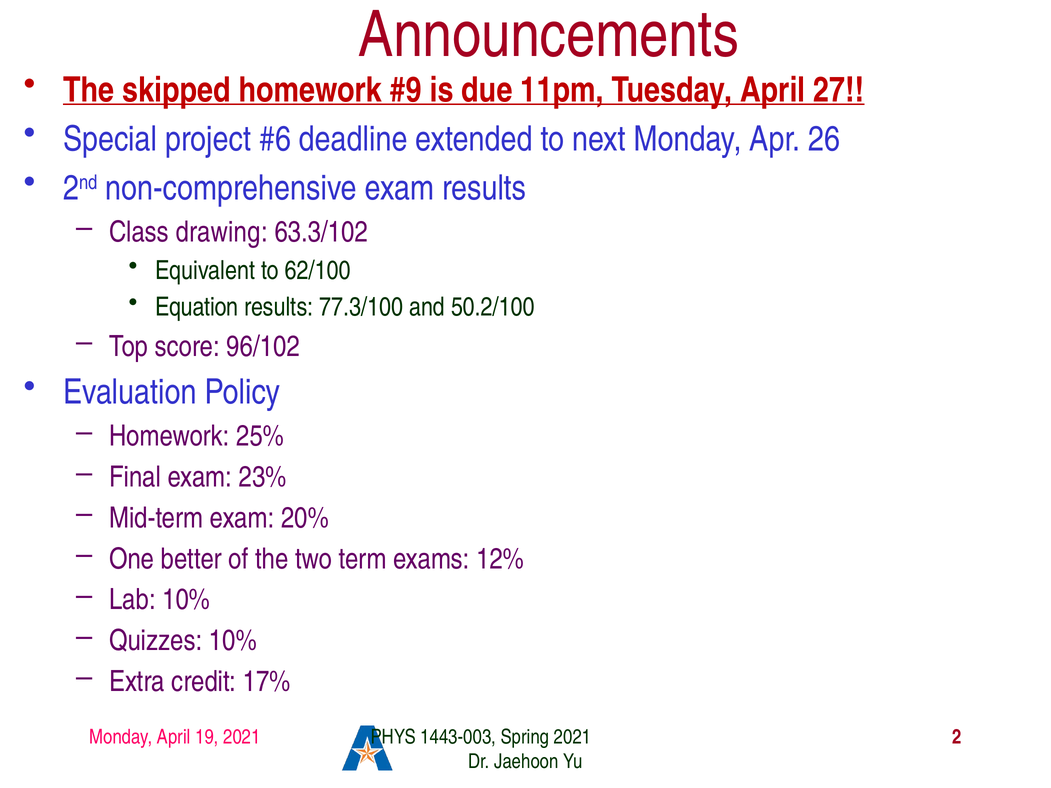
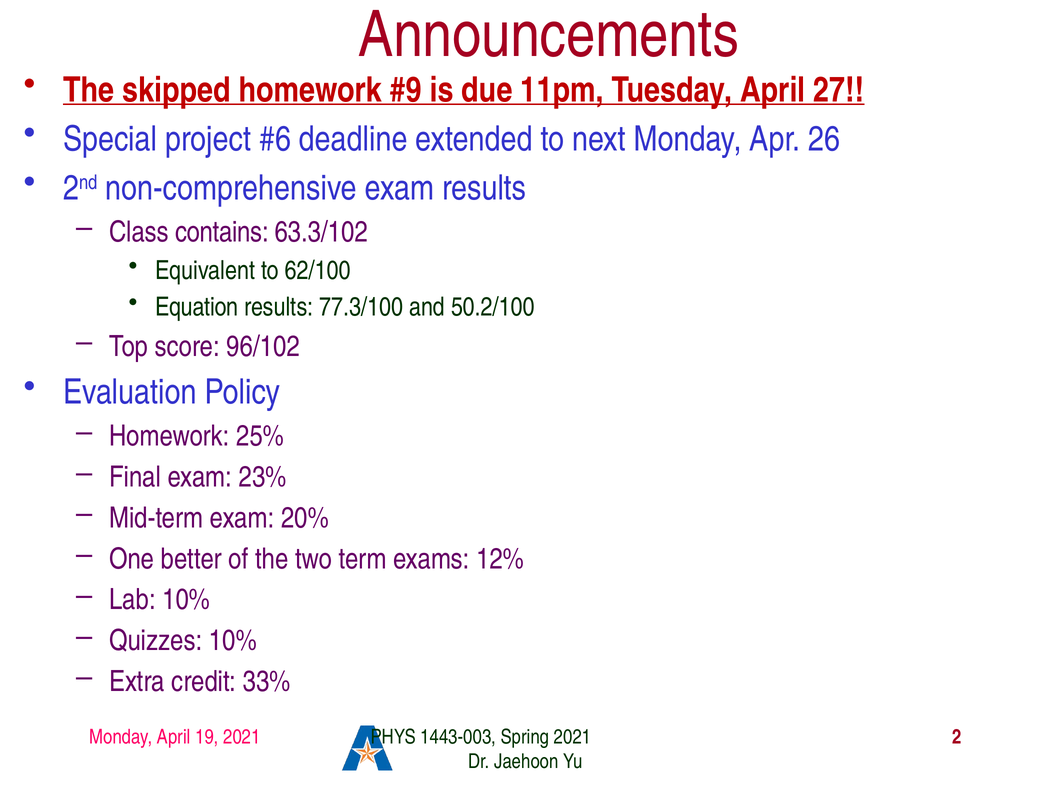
drawing: drawing -> contains
17%: 17% -> 33%
